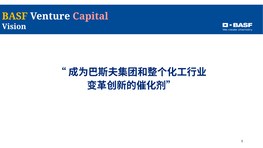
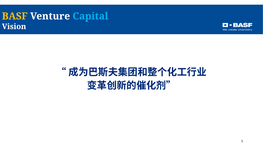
Capital colour: pink -> light blue
